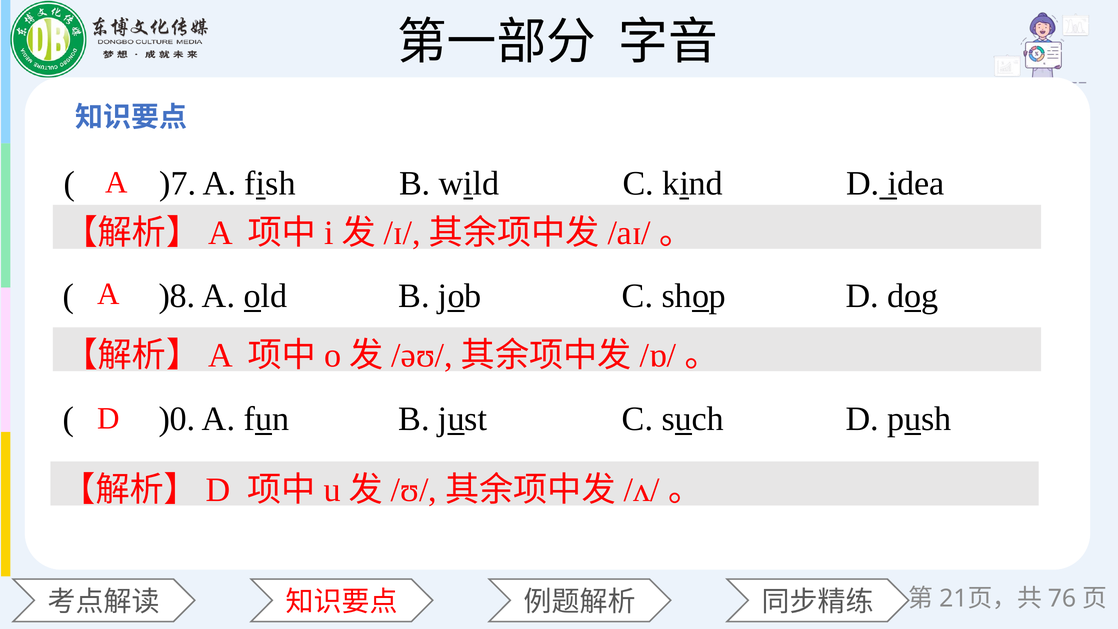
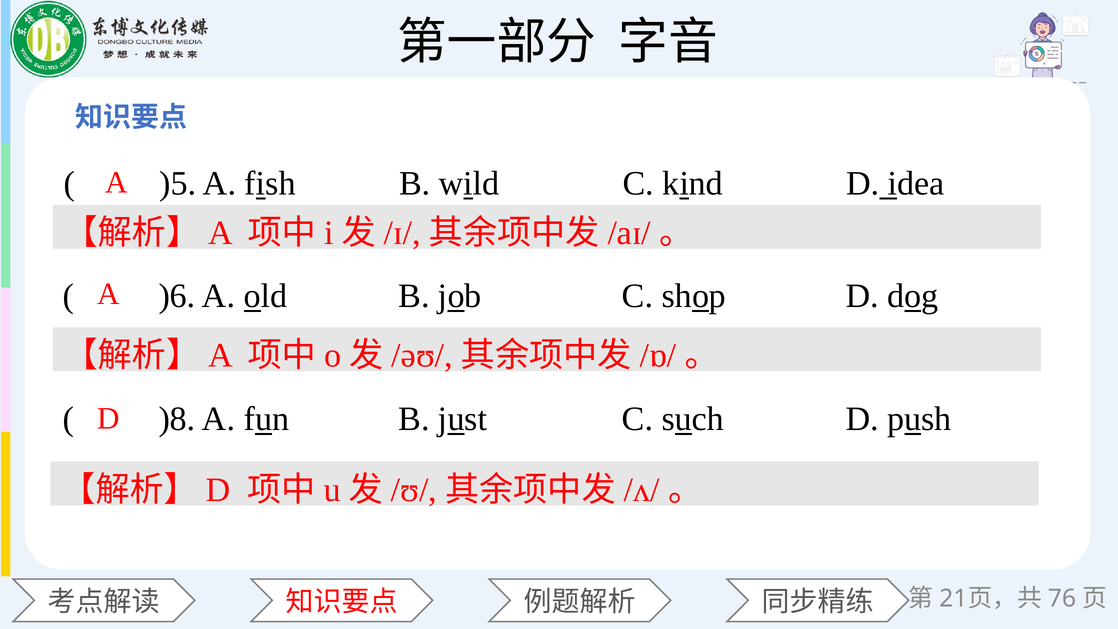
)7: )7 -> )5
)8: )8 -> )6
)0: )0 -> )8
